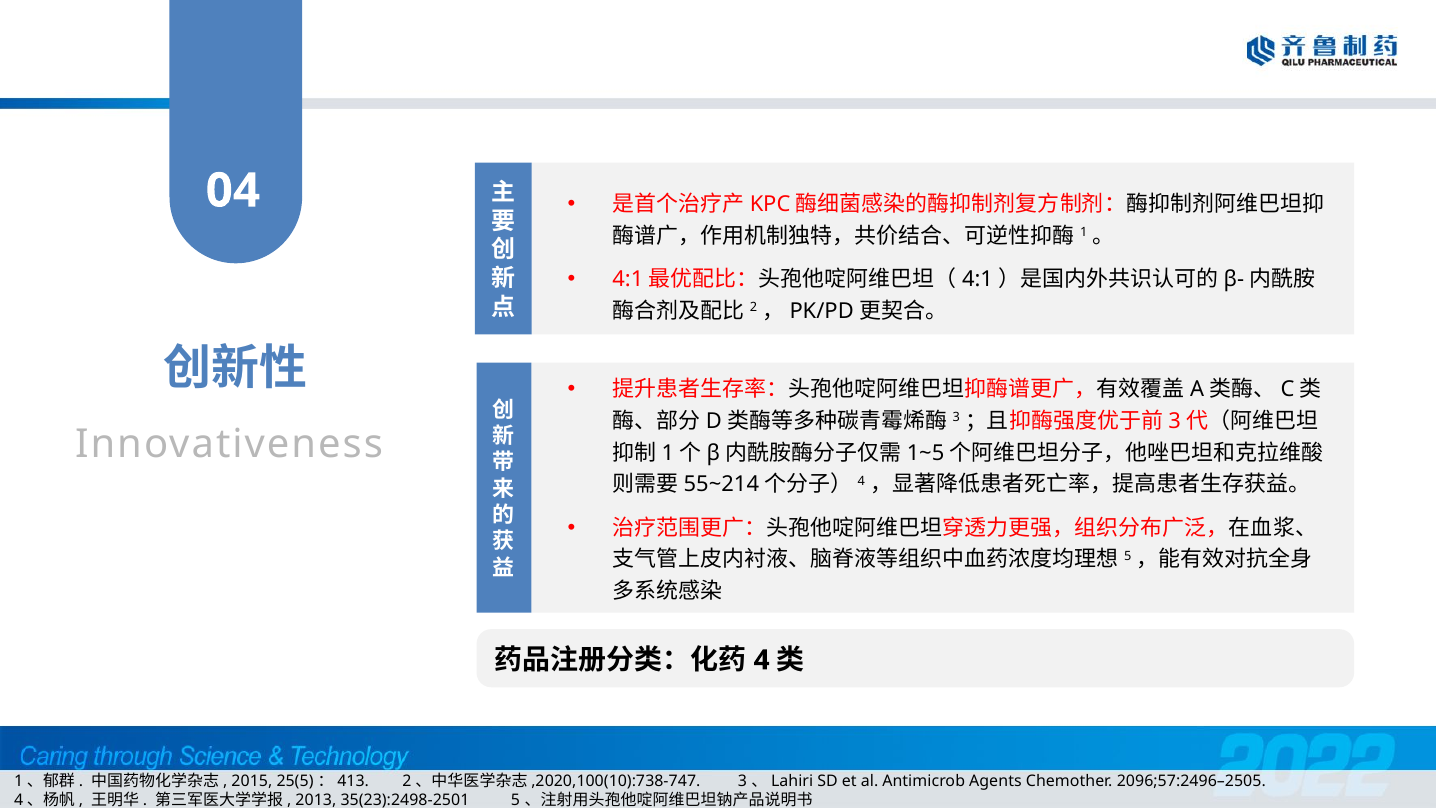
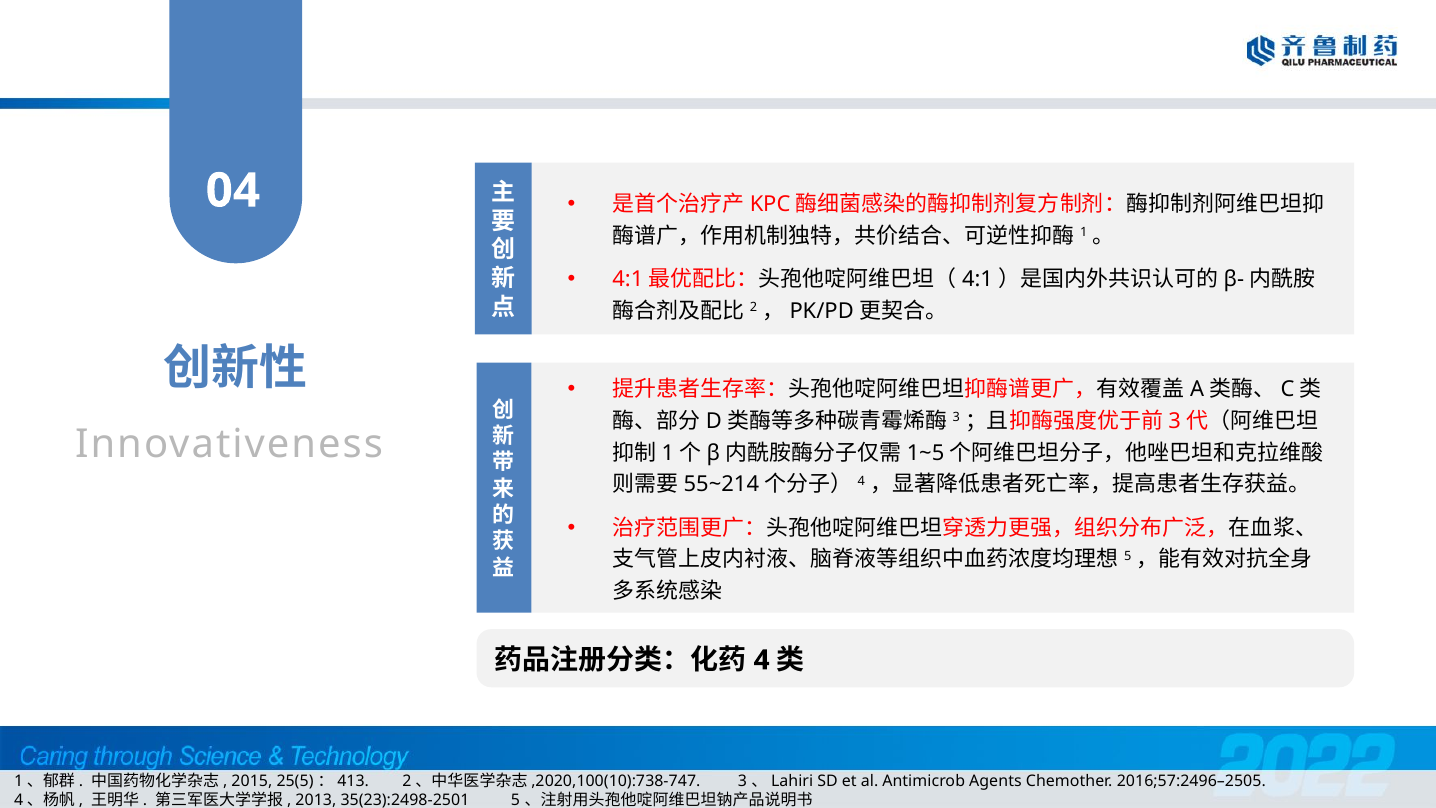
2096;57:2496–2505: 2096;57:2496–2505 -> 2016;57:2496–2505
